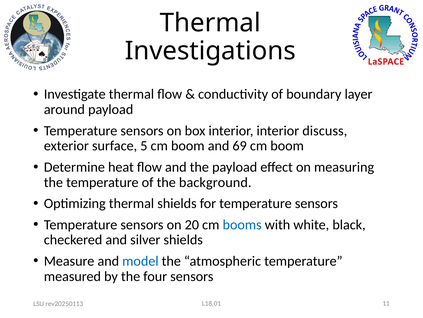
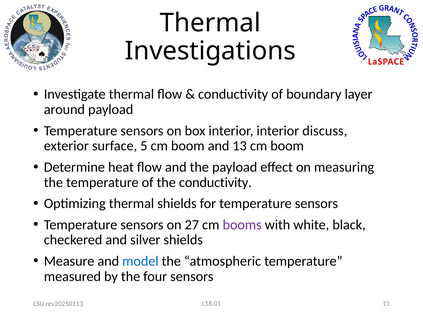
69: 69 -> 13
the background: background -> conductivity
20: 20 -> 27
booms colour: blue -> purple
